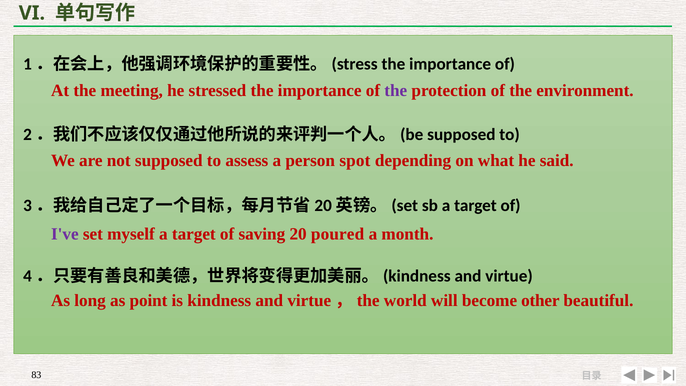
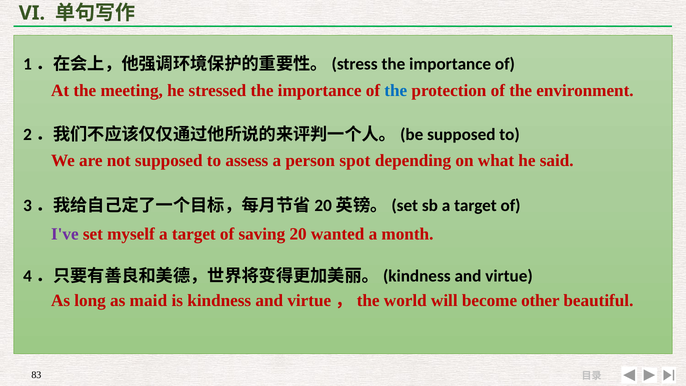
the at (396, 91) colour: purple -> blue
poured: poured -> wanted
point: point -> maid
